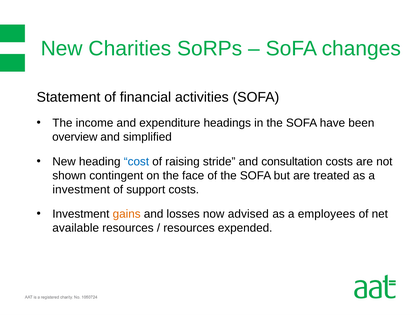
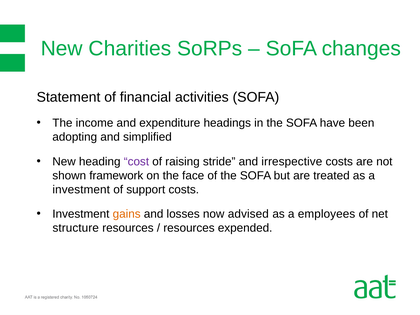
overview: overview -> adopting
cost colour: blue -> purple
consultation: consultation -> irrespective
contingent: contingent -> framework
available: available -> structure
